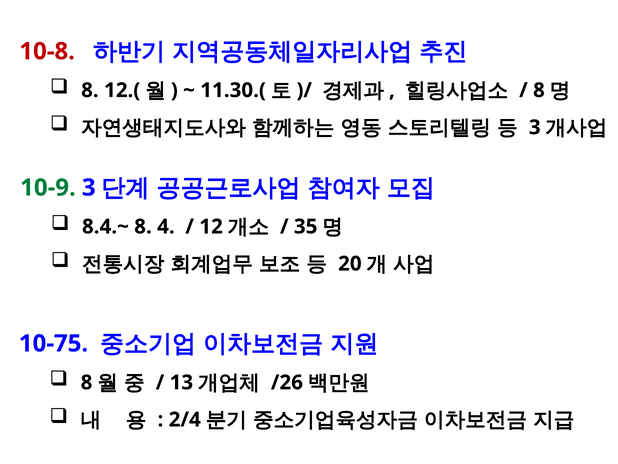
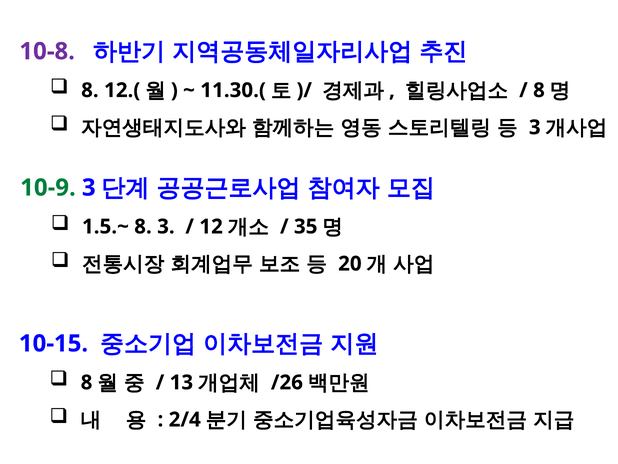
10-8 colour: red -> purple
8.4.~: 8.4.~ -> 1.5.~
8 4: 4 -> 3
10-75: 10-75 -> 10-15
